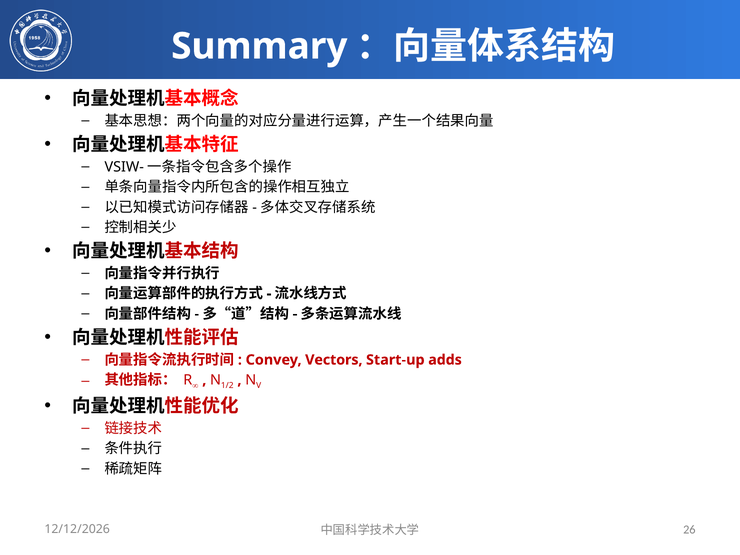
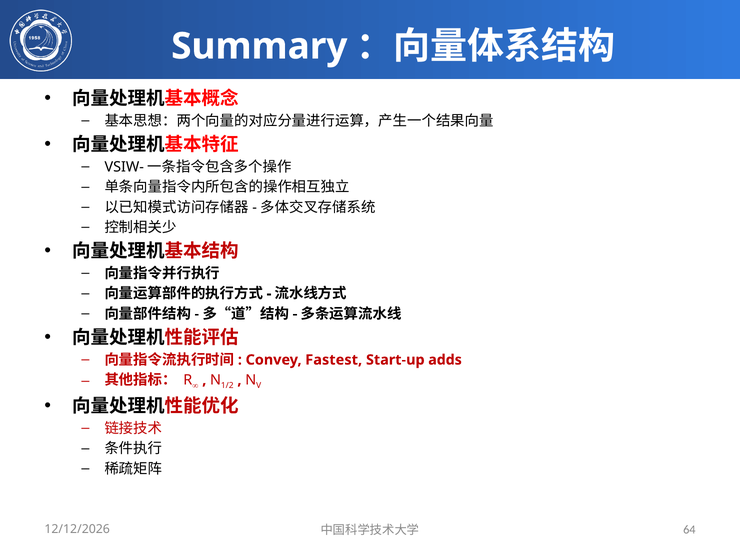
Vectors: Vectors -> Fastest
26: 26 -> 64
